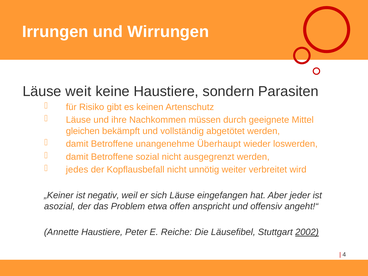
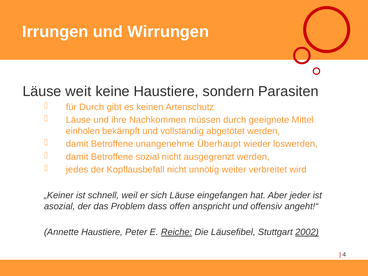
für Risiko: Risiko -> Durch
gleichen: gleichen -> einholen
negativ: negativ -> schnell
etwa: etwa -> dass
Reiche underline: none -> present
